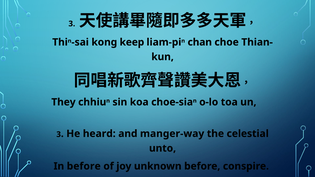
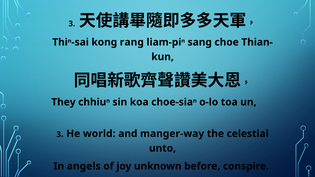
keep: keep -> rang
chan: chan -> sang
heard: heard -> world
In before: before -> angels
